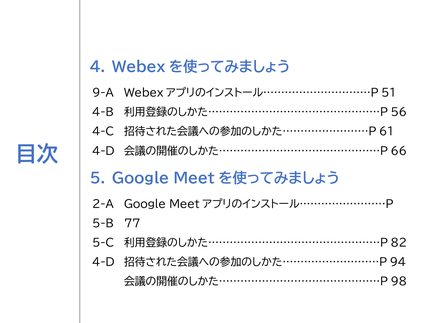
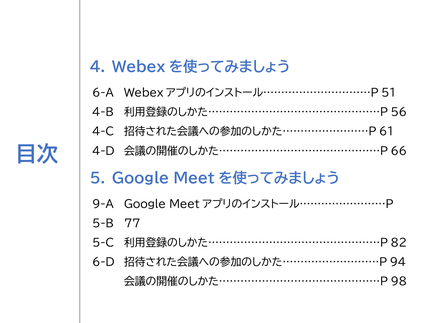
9-A: 9-A -> 6-A
2-A: 2-A -> 9-A
4-D at (103, 262): 4-D -> 6-D
